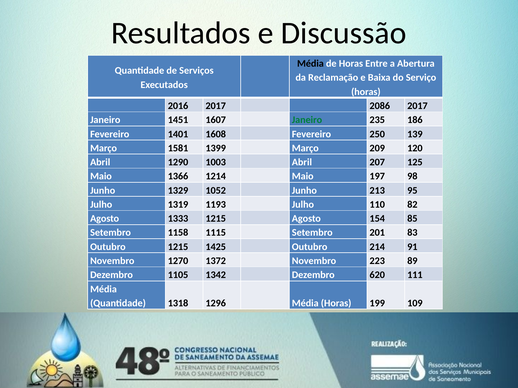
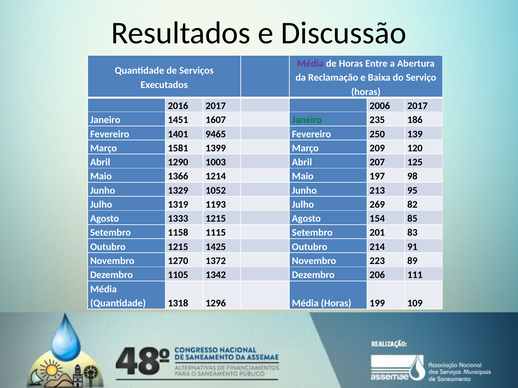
Média at (310, 64) colour: black -> purple
2086: 2086 -> 2006
1608: 1608 -> 9465
110: 110 -> 269
620: 620 -> 206
